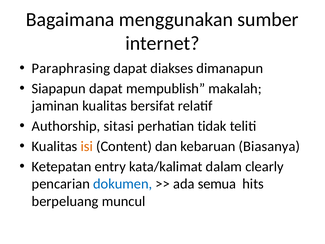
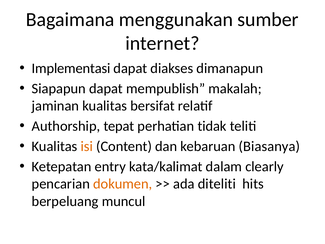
Paraphrasing: Paraphrasing -> Implementasi
sitasi: sitasi -> tepat
dokumen colour: blue -> orange
semua: semua -> diteliti
